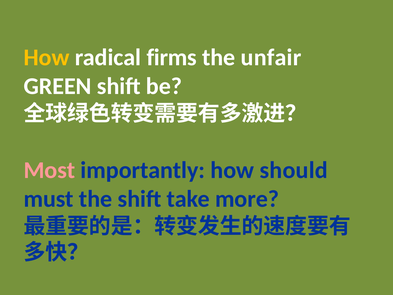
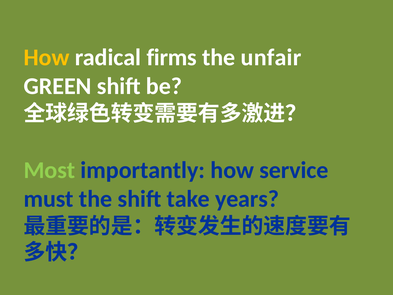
Most colour: pink -> light green
should: should -> service
more: more -> years
